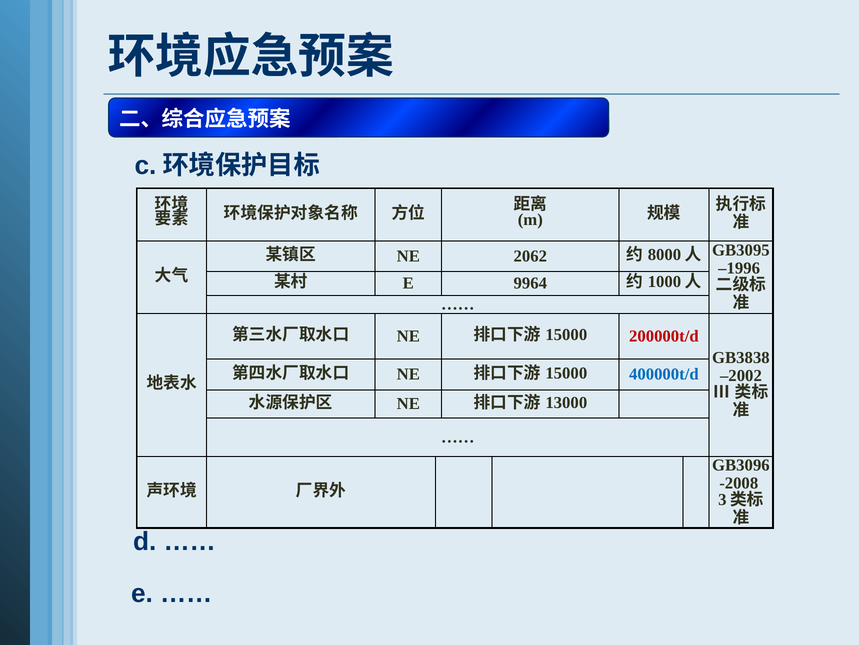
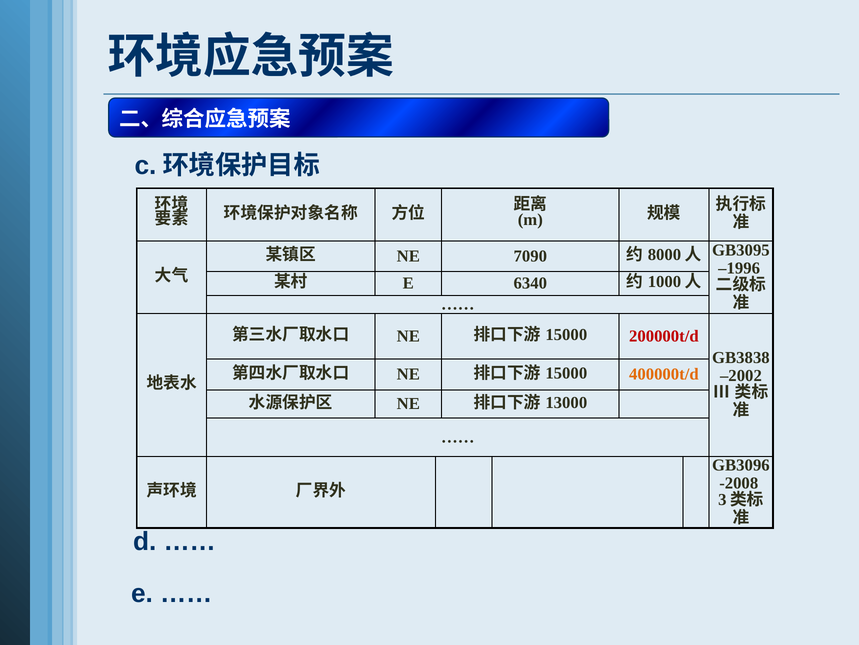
2062: 2062 -> 7090
9964: 9964 -> 6340
400000t/d colour: blue -> orange
